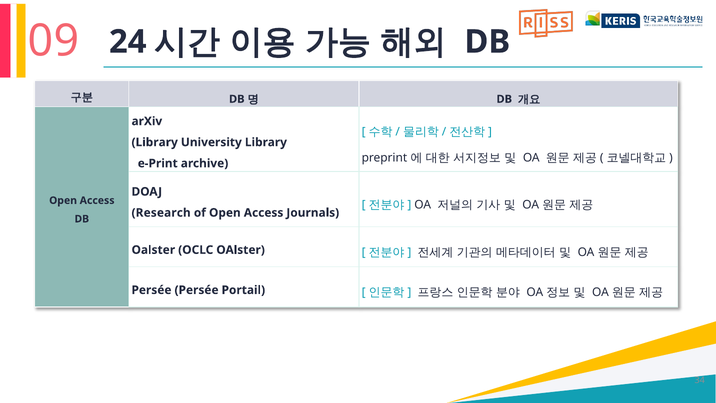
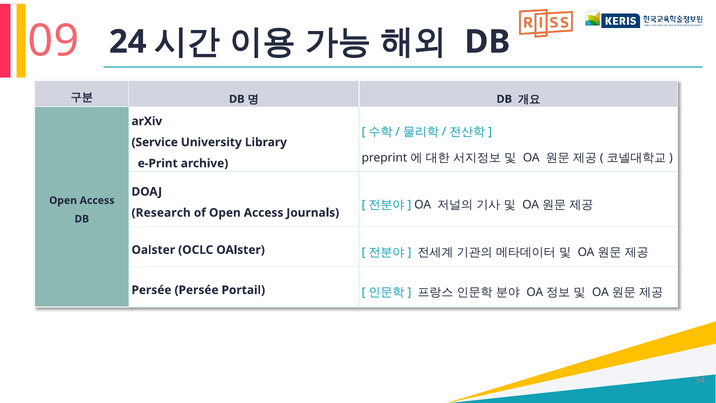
Library at (155, 142): Library -> Service
